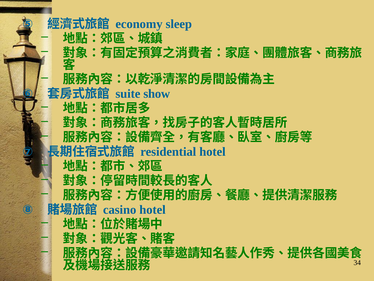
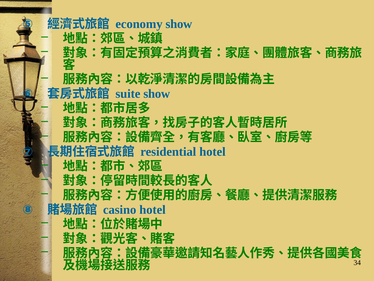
economy sleep: sleep -> show
